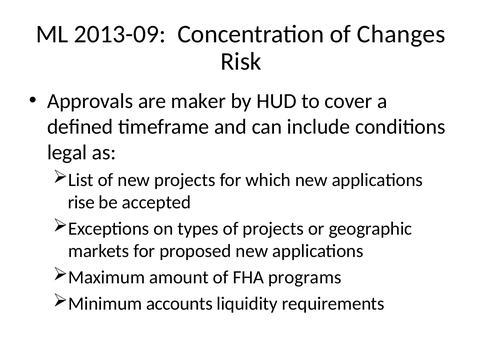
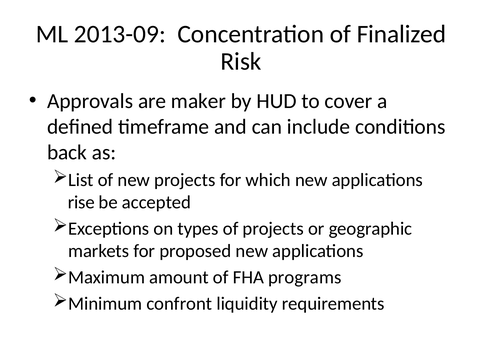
Changes: Changes -> Finalized
legal: legal -> back
accounts: accounts -> confront
